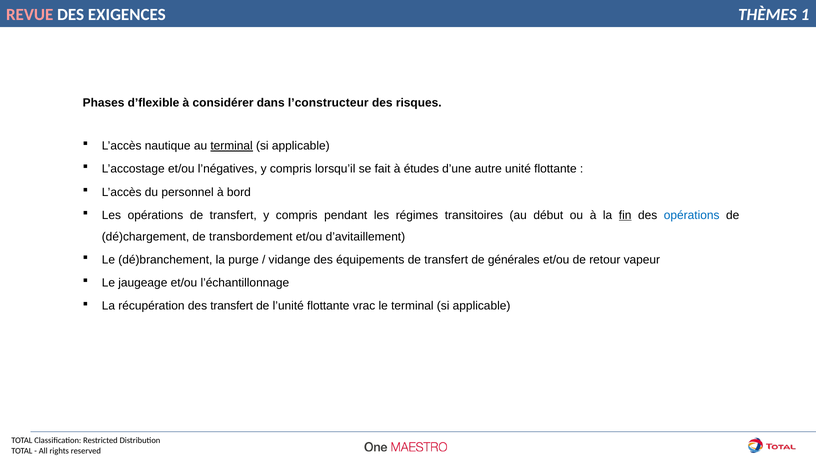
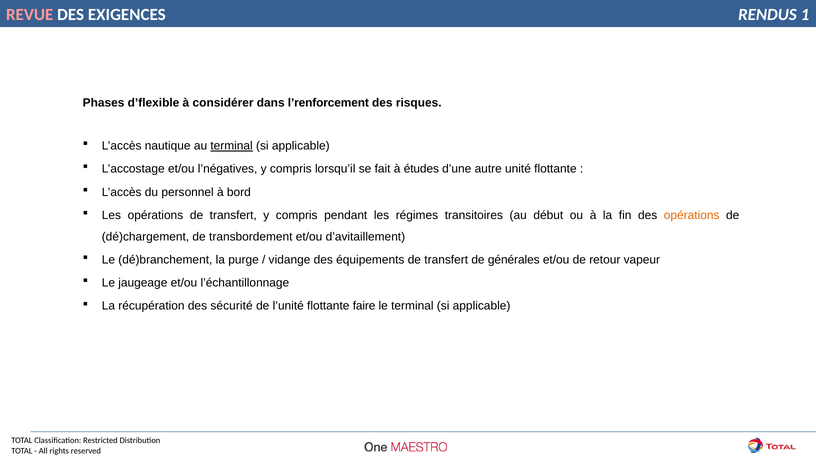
THÈMES: THÈMES -> RENDUS
l’constructeur: l’constructeur -> l’renforcement
fin underline: present -> none
opérations at (692, 215) colour: blue -> orange
des transfert: transfert -> sécurité
vrac: vrac -> faire
